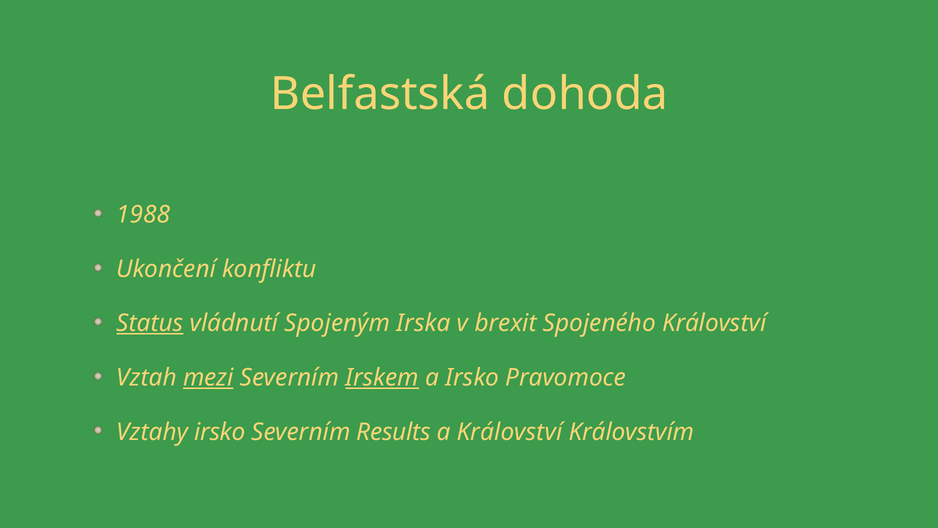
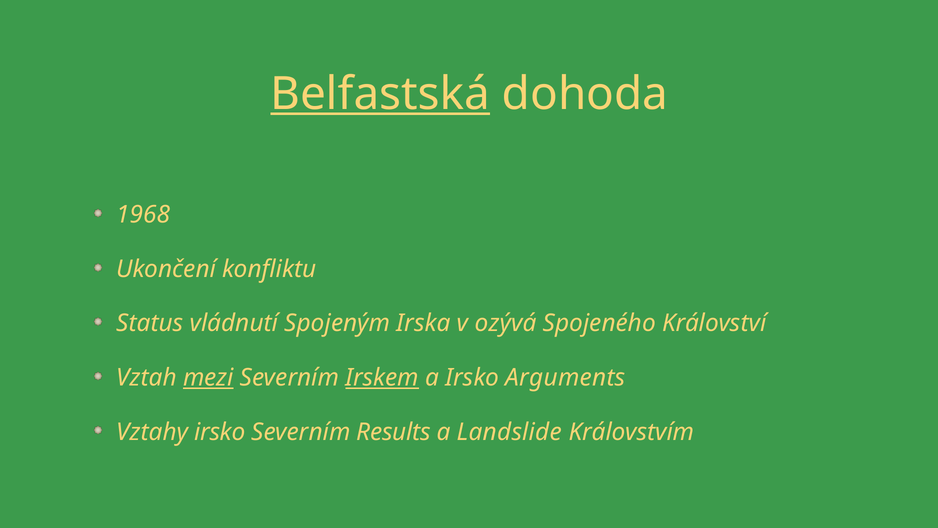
Belfastská underline: none -> present
1988: 1988 -> 1968
Status underline: present -> none
brexit: brexit -> ozývá
Pravomoce: Pravomoce -> Arguments
a Království: Království -> Landslide
